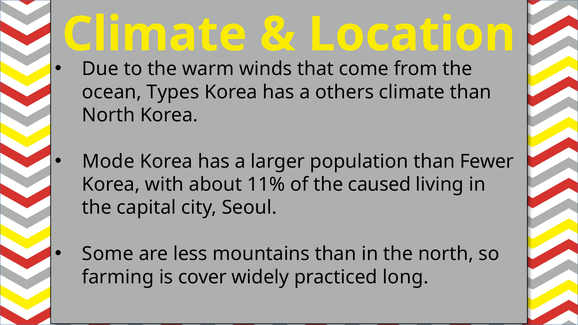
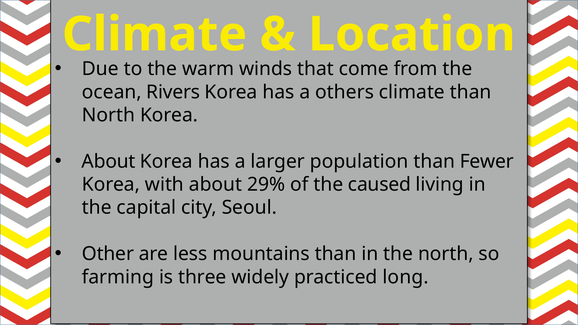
Types: Types -> Rivers
Mode at (108, 161): Mode -> About
11%: 11% -> 29%
Some: Some -> Other
cover: cover -> three
